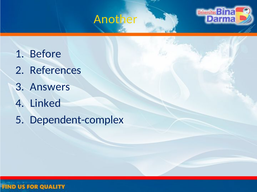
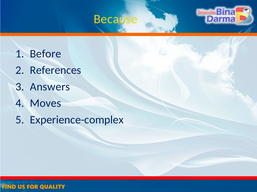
Another: Another -> Because
Linked: Linked -> Moves
Dependent-complex: Dependent-complex -> Experience-complex
